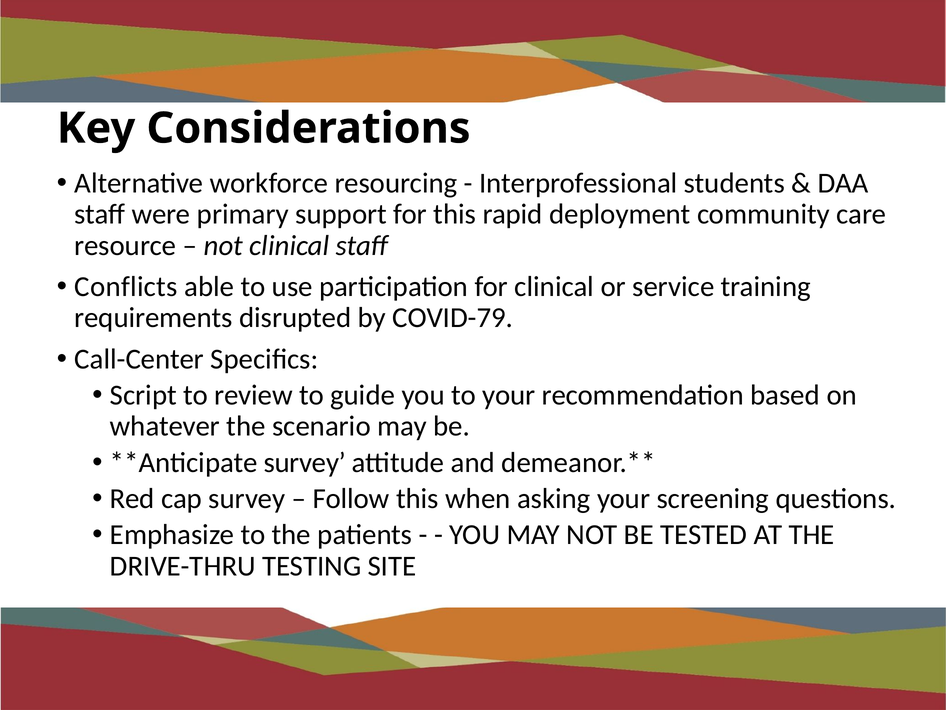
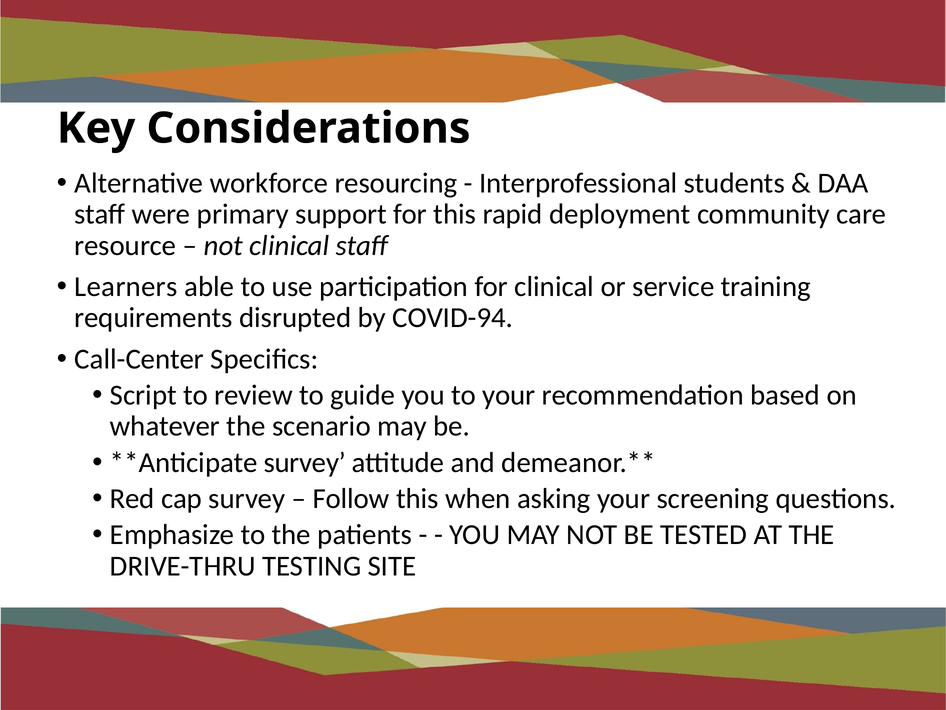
Conflicts: Conflicts -> Learners
COVID-79: COVID-79 -> COVID-94
